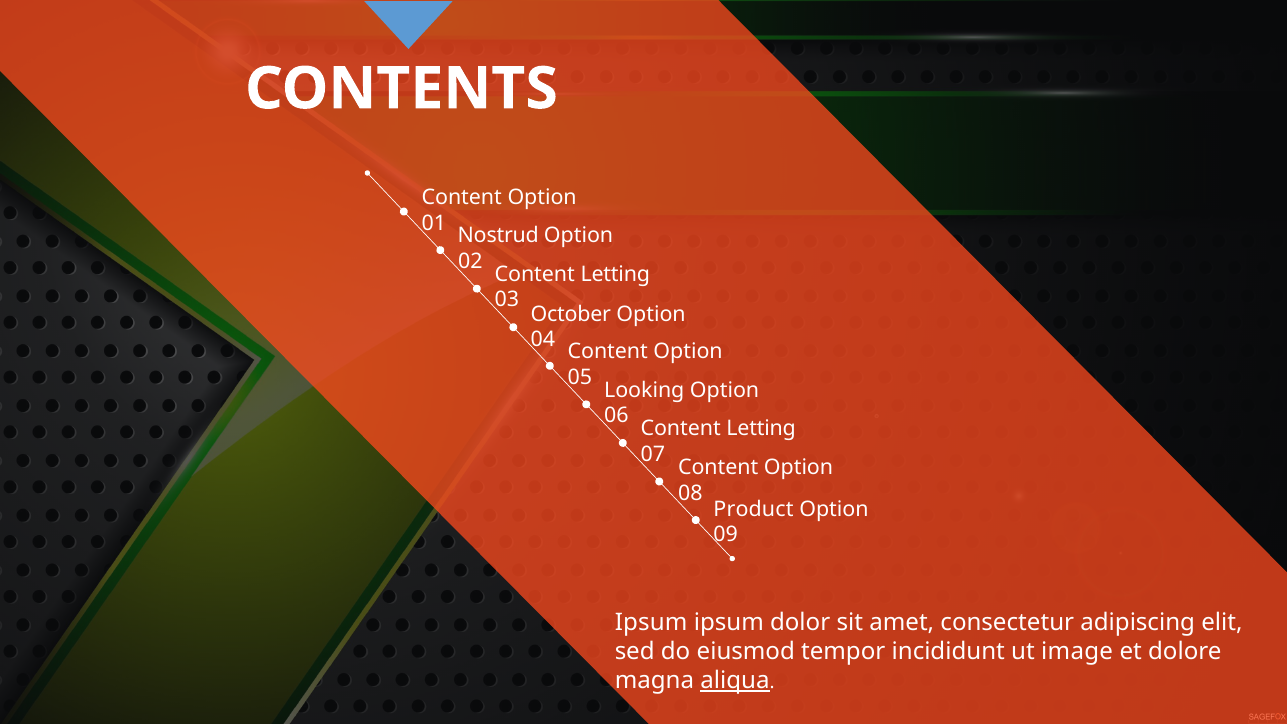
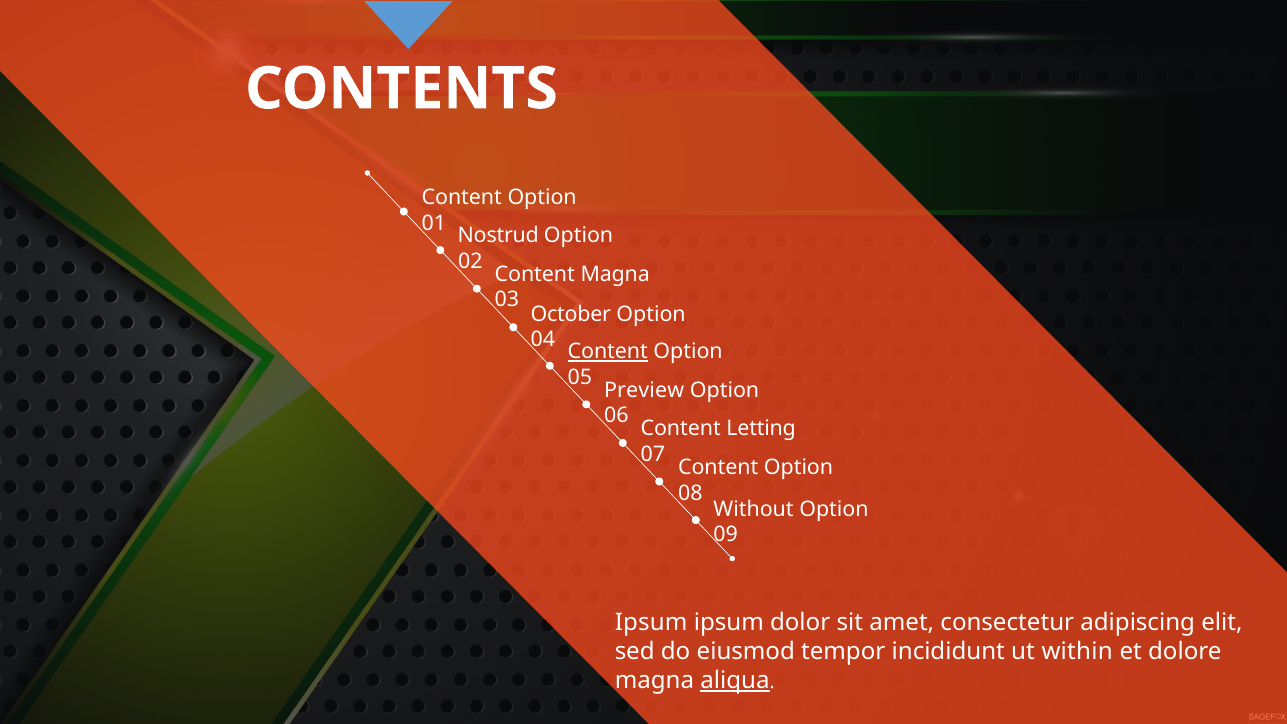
Letting at (615, 274): Letting -> Magna
Content at (608, 352) underline: none -> present
Looking: Looking -> Preview
Product: Product -> Without
image: image -> within
